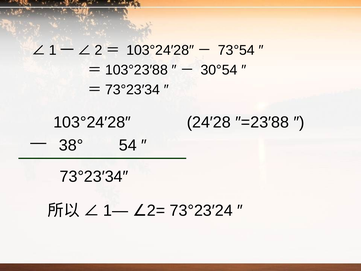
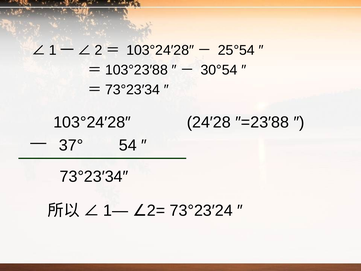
73°54: 73°54 -> 25°54
38°: 38° -> 37°
